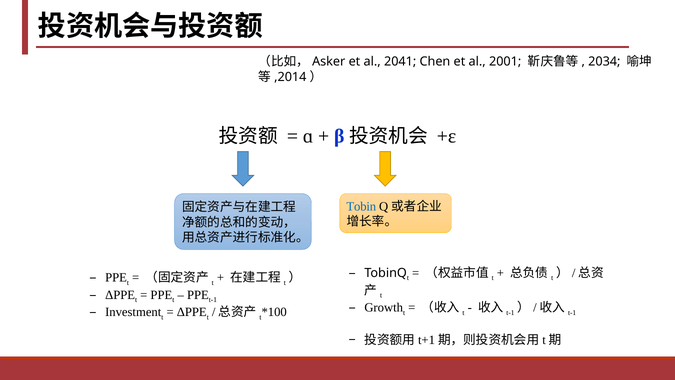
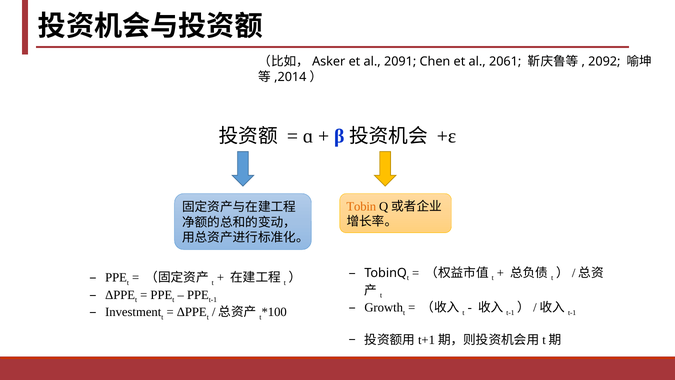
2041: 2041 -> 2091
2001: 2001 -> 2061
2034: 2034 -> 2092
Tobin colour: blue -> orange
